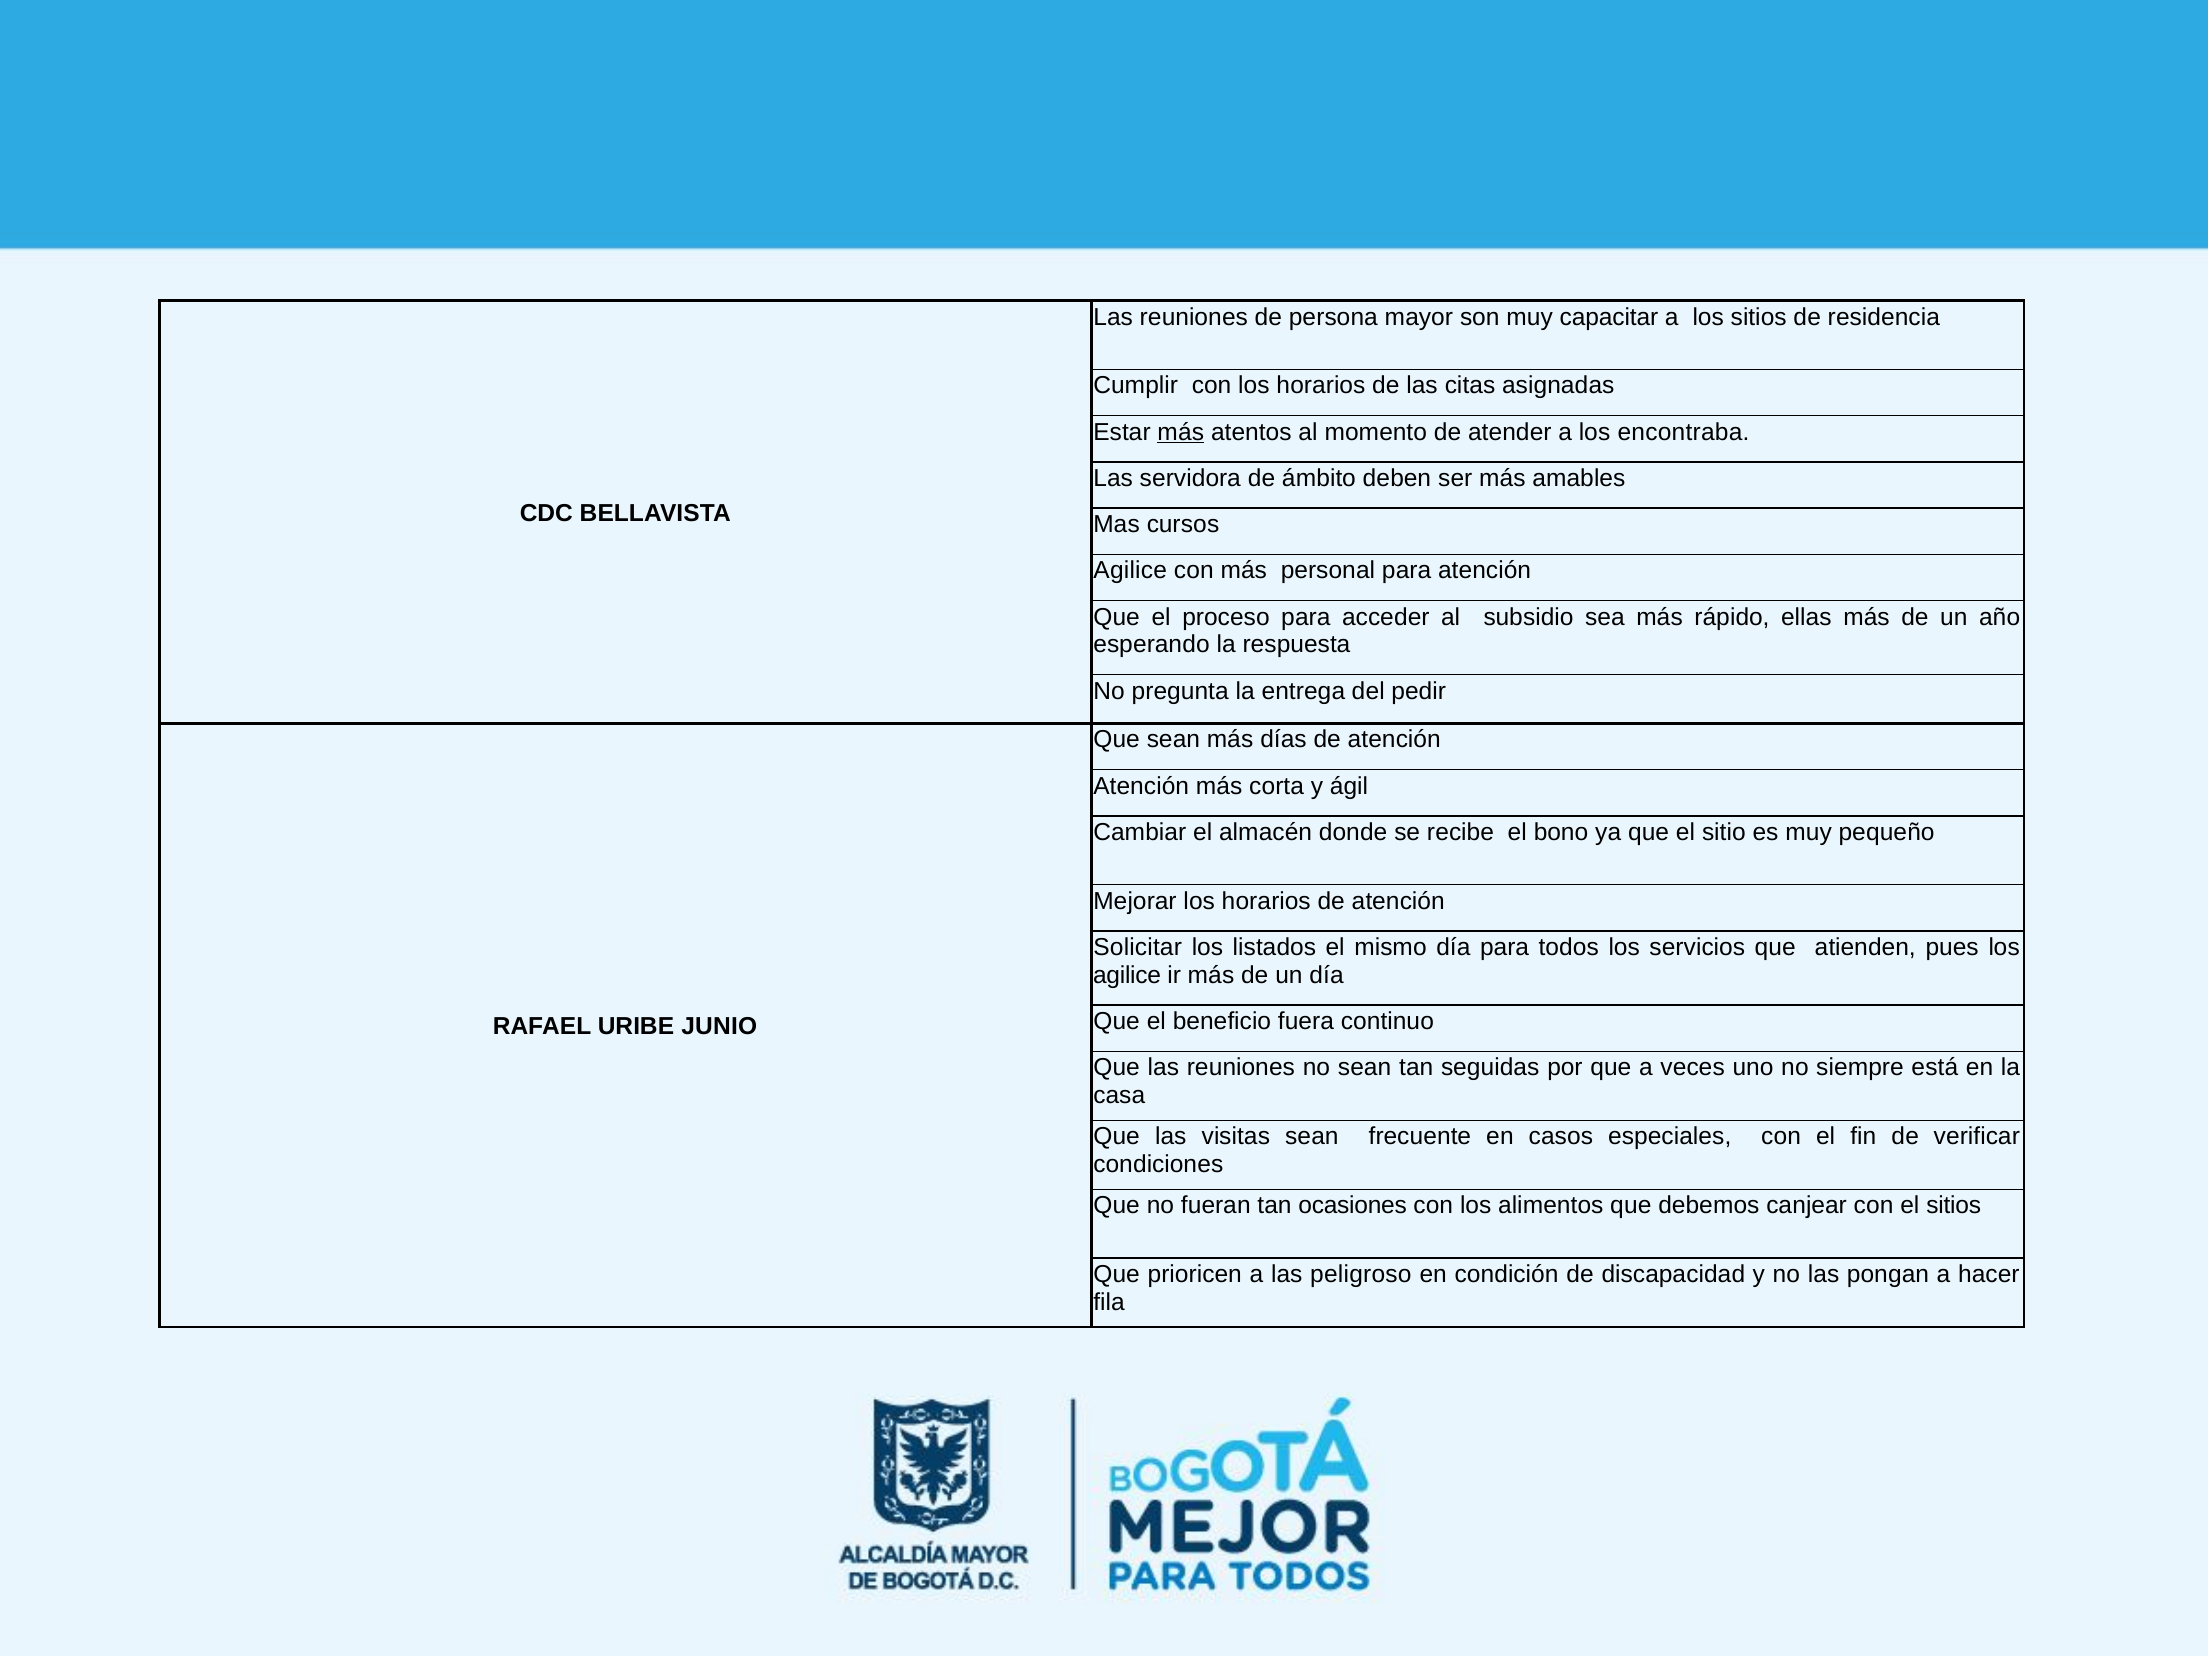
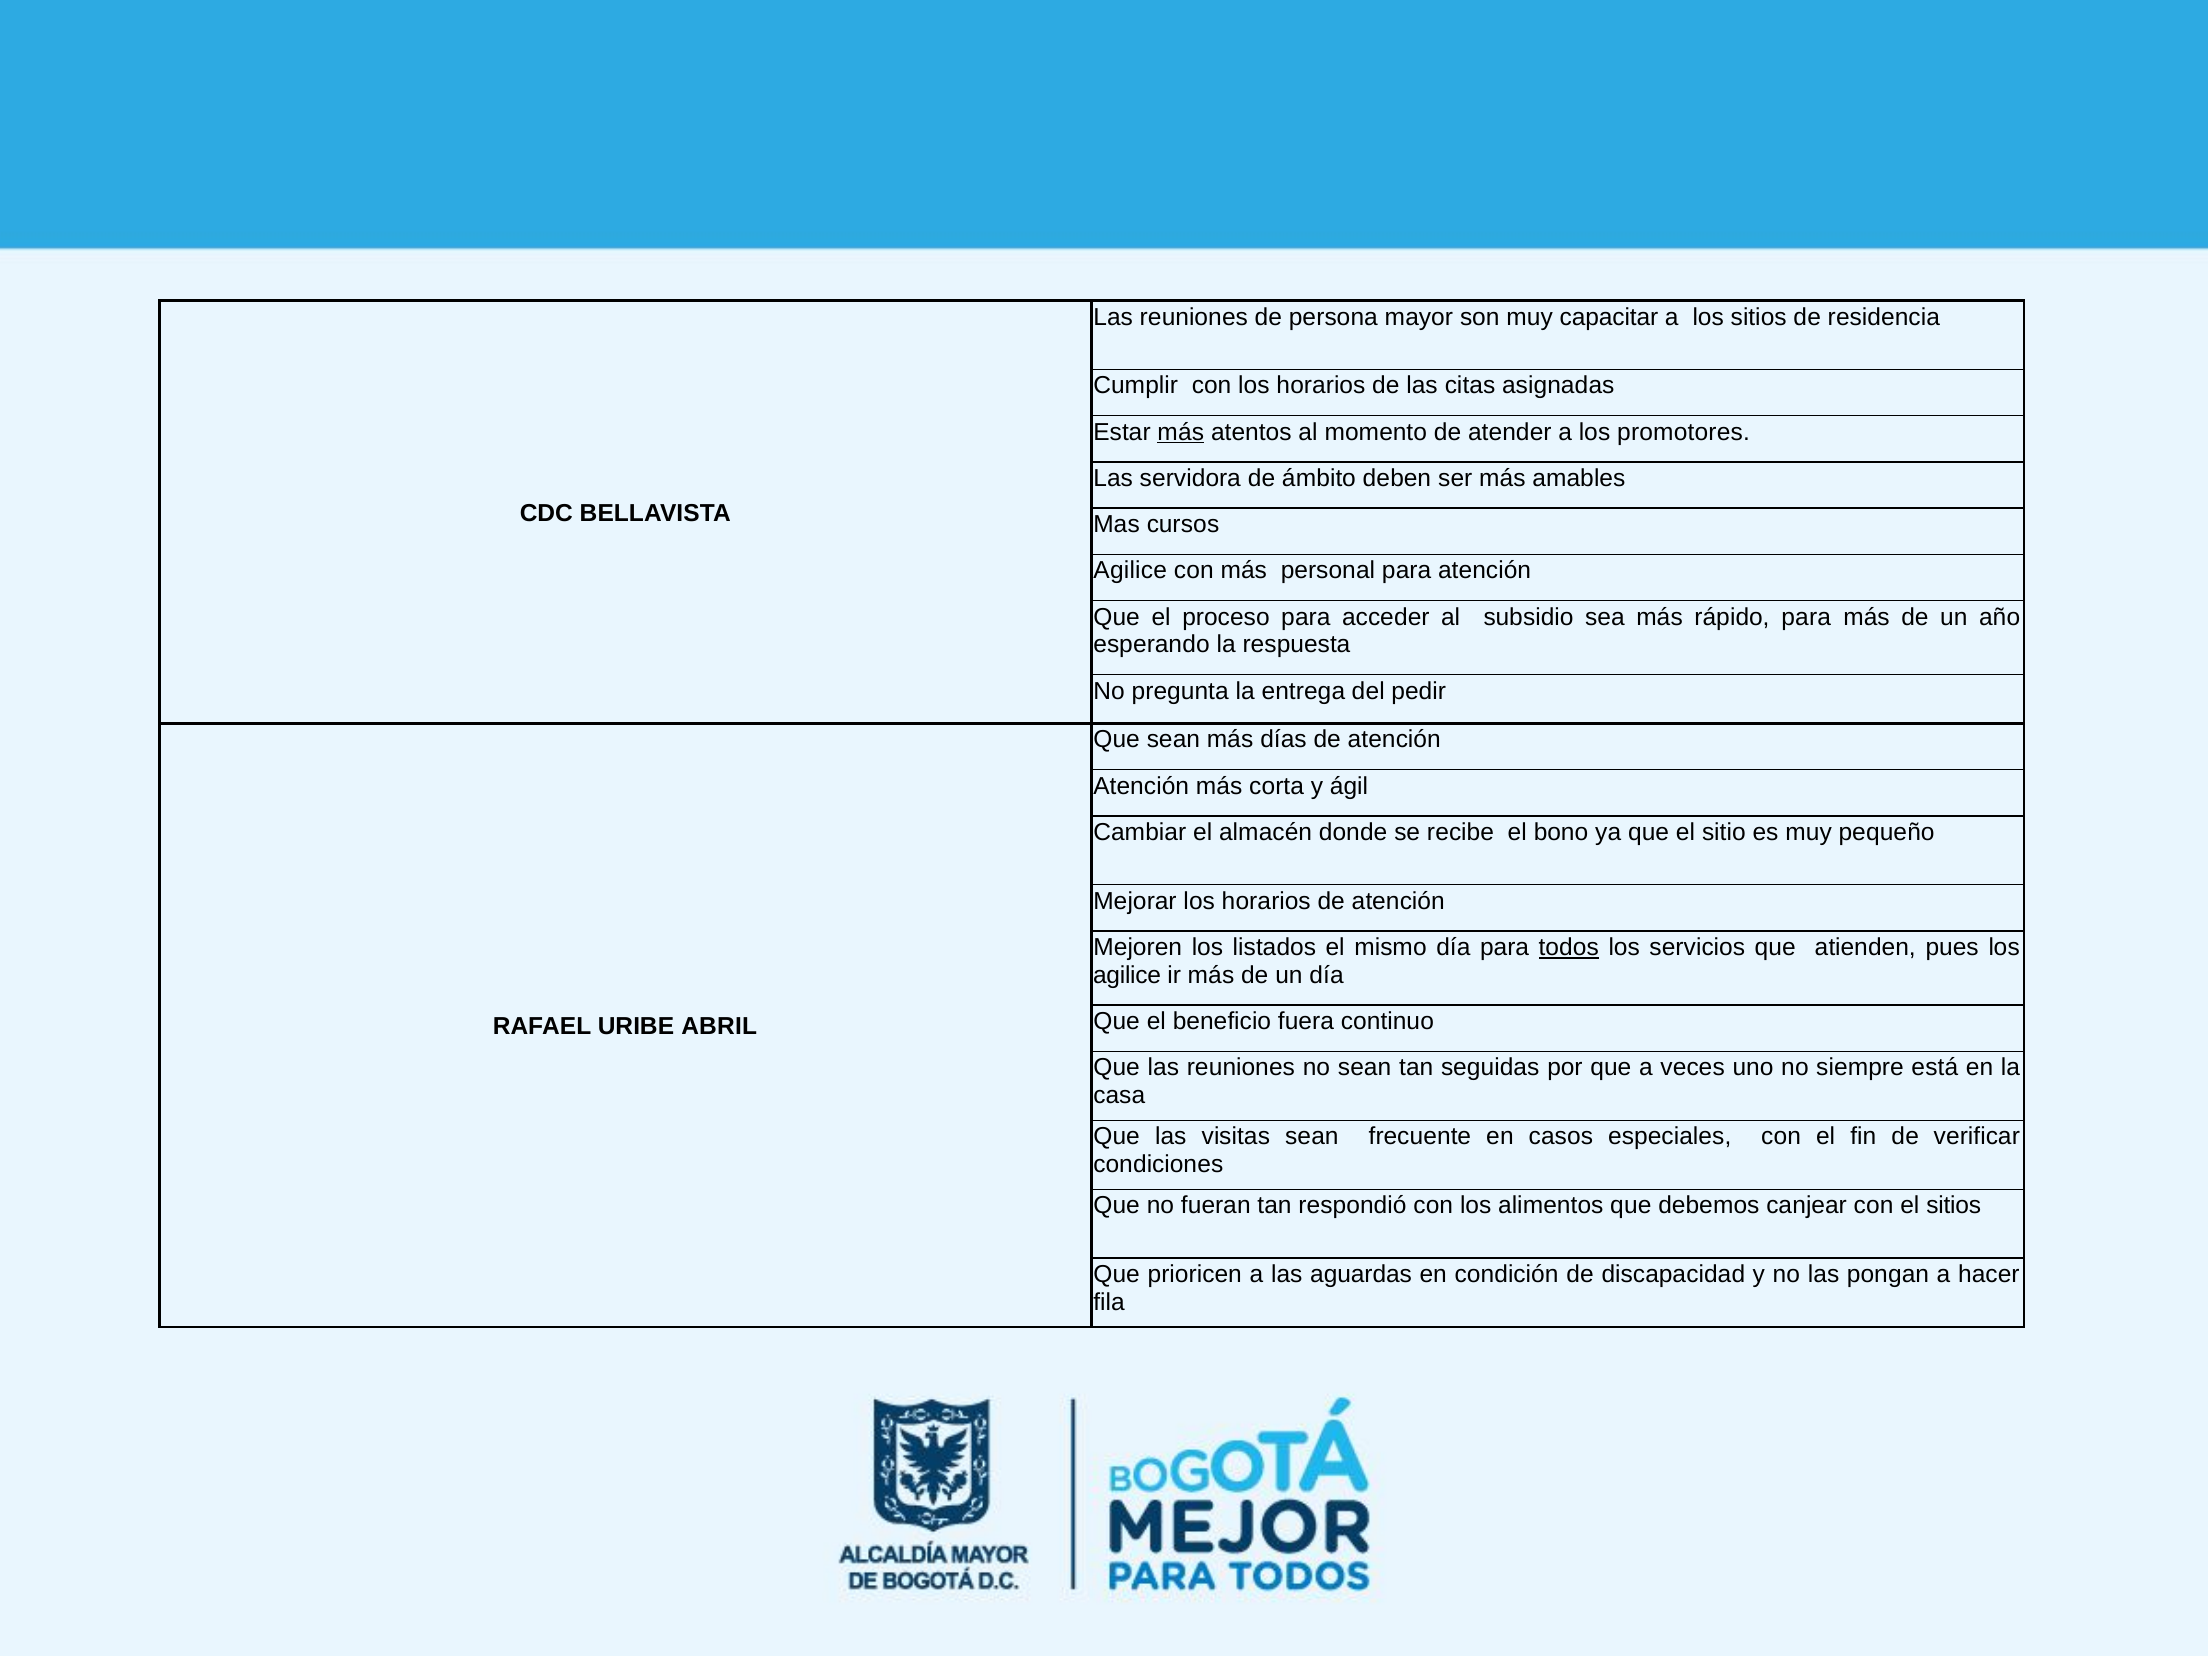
encontraba: encontraba -> promotores
rápido ellas: ellas -> para
Solicitar: Solicitar -> Mejoren
todos underline: none -> present
JUNIO: JUNIO -> ABRIL
ocasiones: ocasiones -> respondió
peligroso: peligroso -> aguardas
